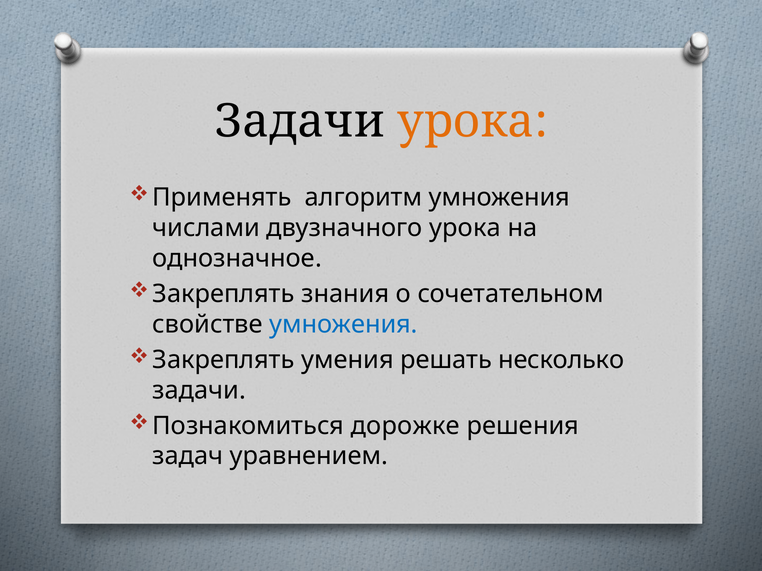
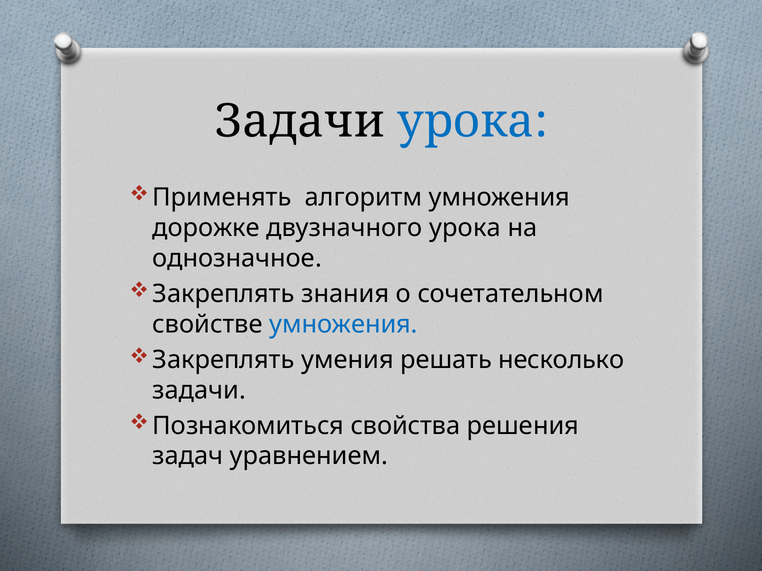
урока at (473, 121) colour: orange -> blue
числами: числами -> дорожке
дорожке: дорожке -> свойства
